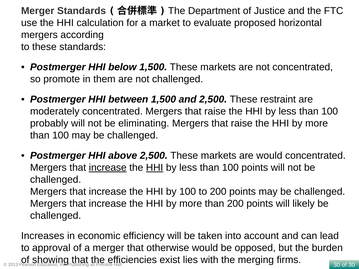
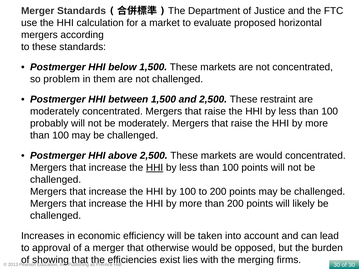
promote: promote -> problem
be eliminating: eliminating -> moderately
increase at (108, 168) underline: present -> none
